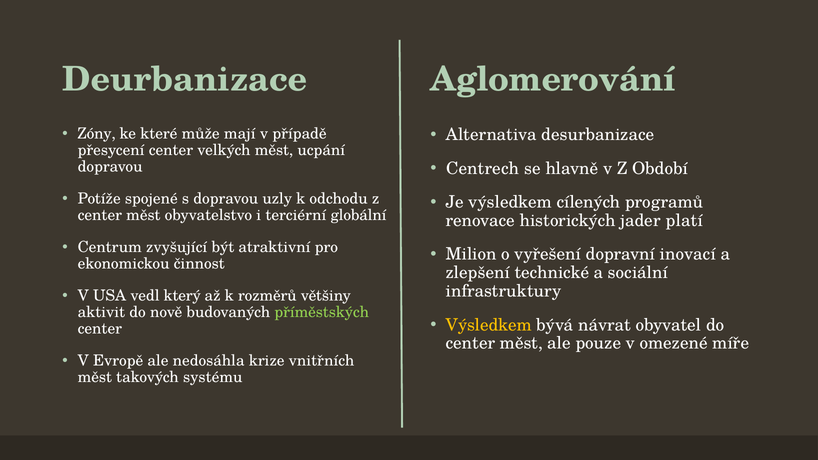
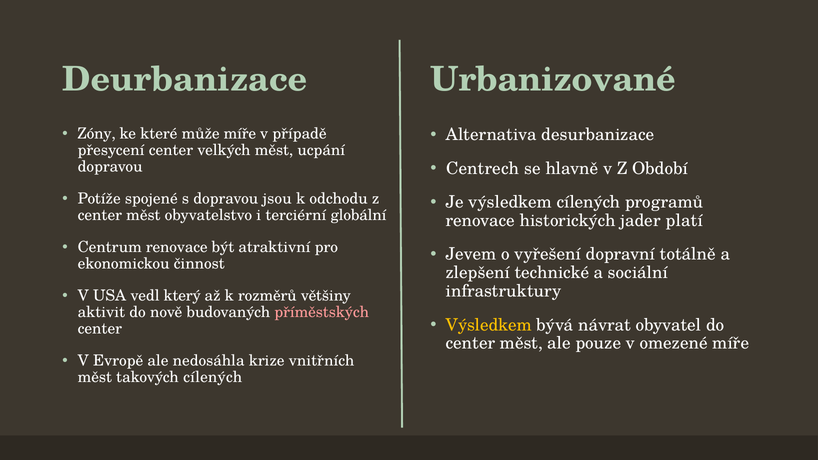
Aglomerování: Aglomerování -> Urbanizované
může mají: mají -> míře
uzly: uzly -> jsou
Centrum zvyšující: zvyšující -> renovace
Milion: Milion -> Jevem
inovací: inovací -> totálně
příměstských colour: light green -> pink
takových systému: systému -> cílených
